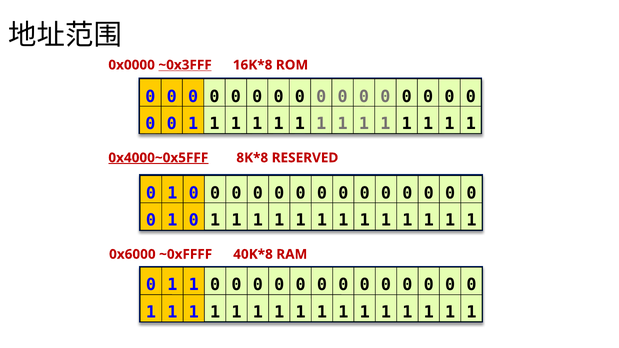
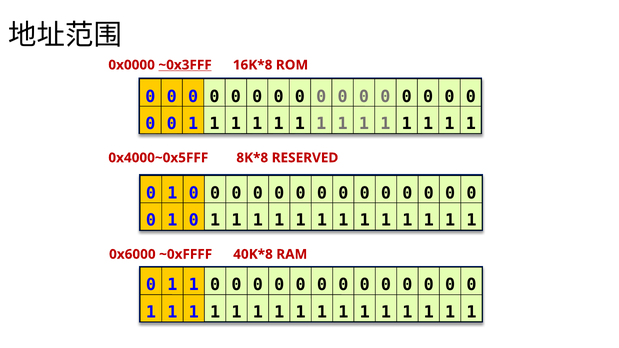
0x4000~0x5FFF underline: present -> none
